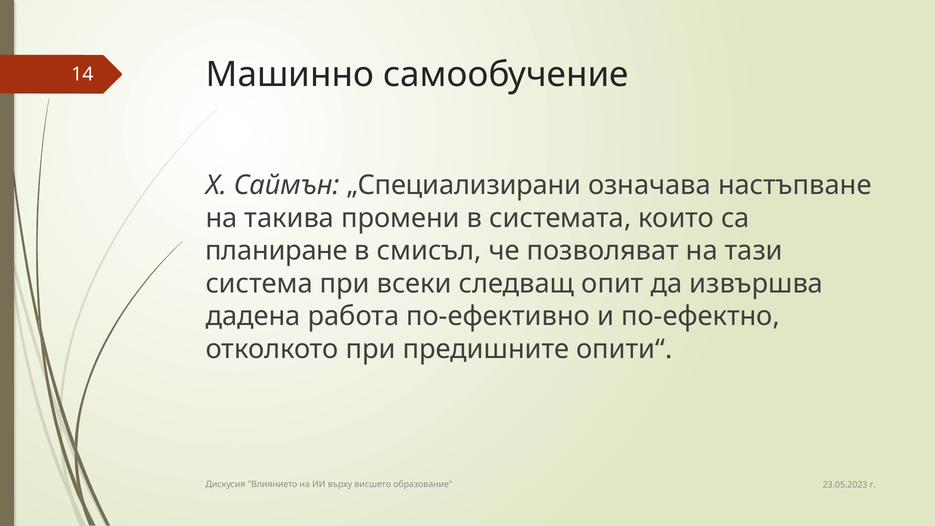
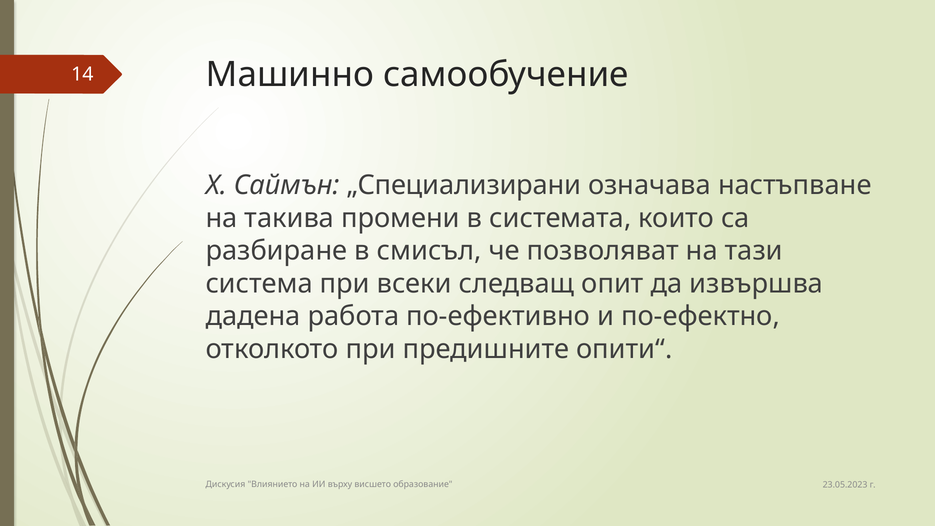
планиране: планиране -> разбиране
